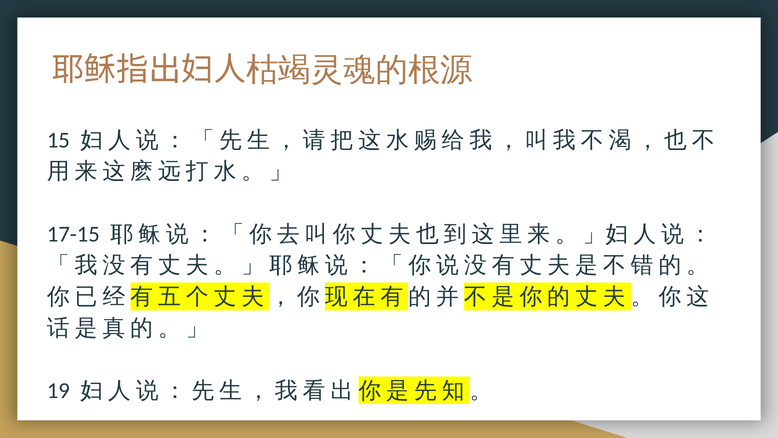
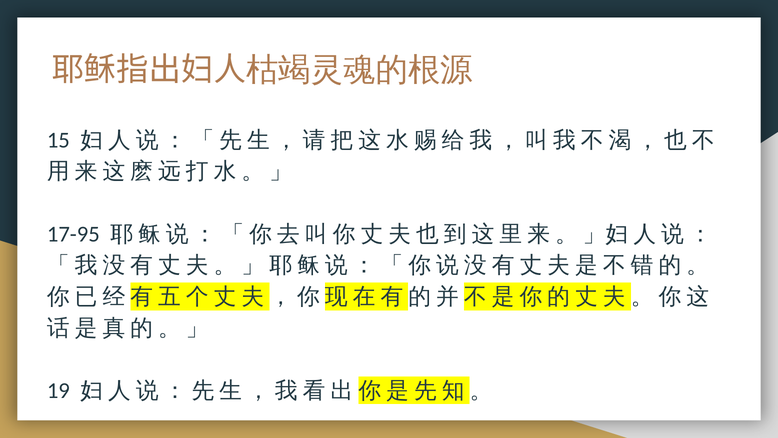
17-15: 17-15 -> 17-95
